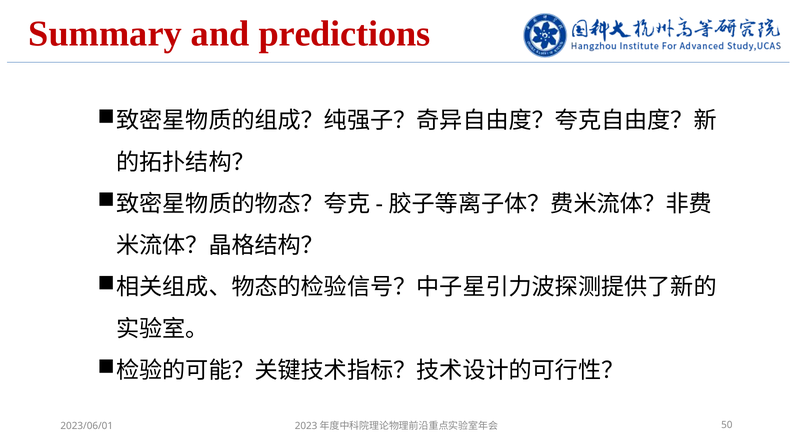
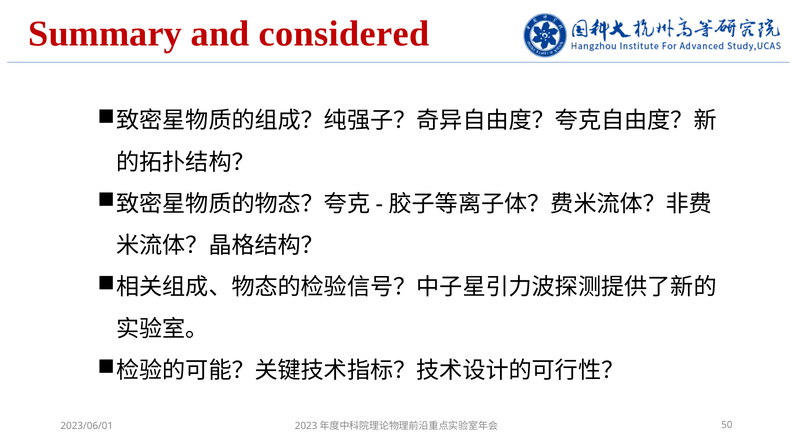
predictions: predictions -> considered
